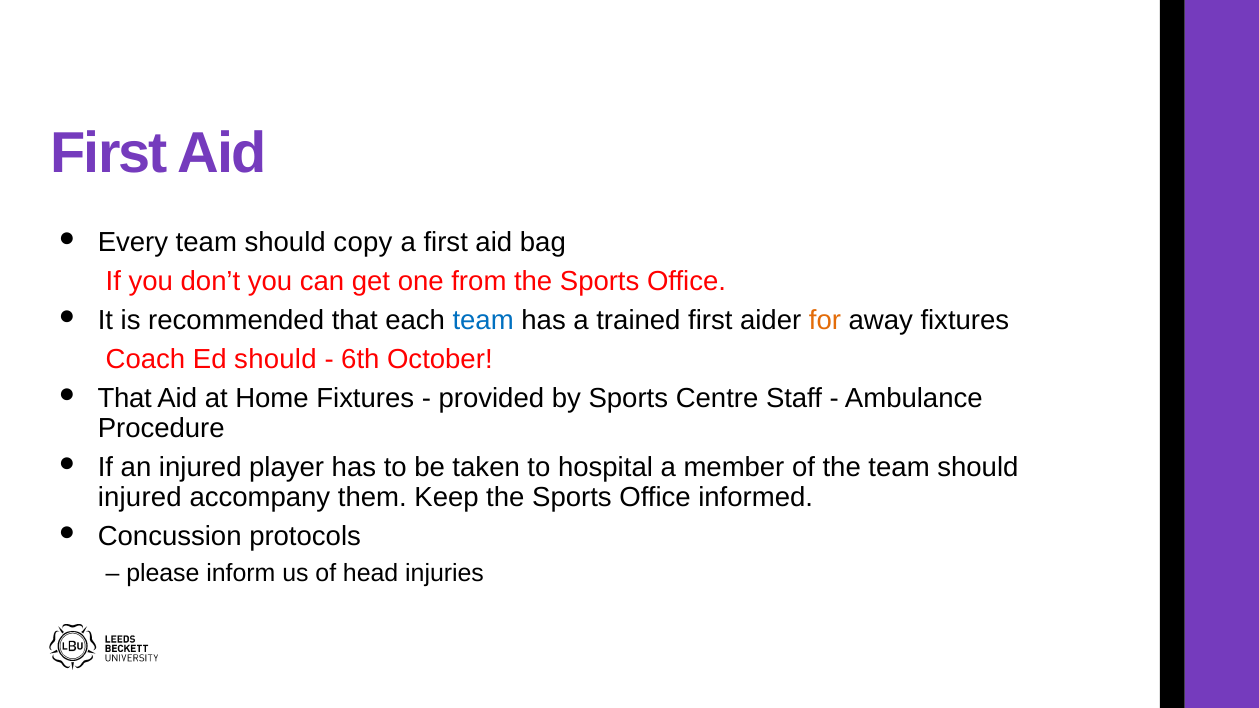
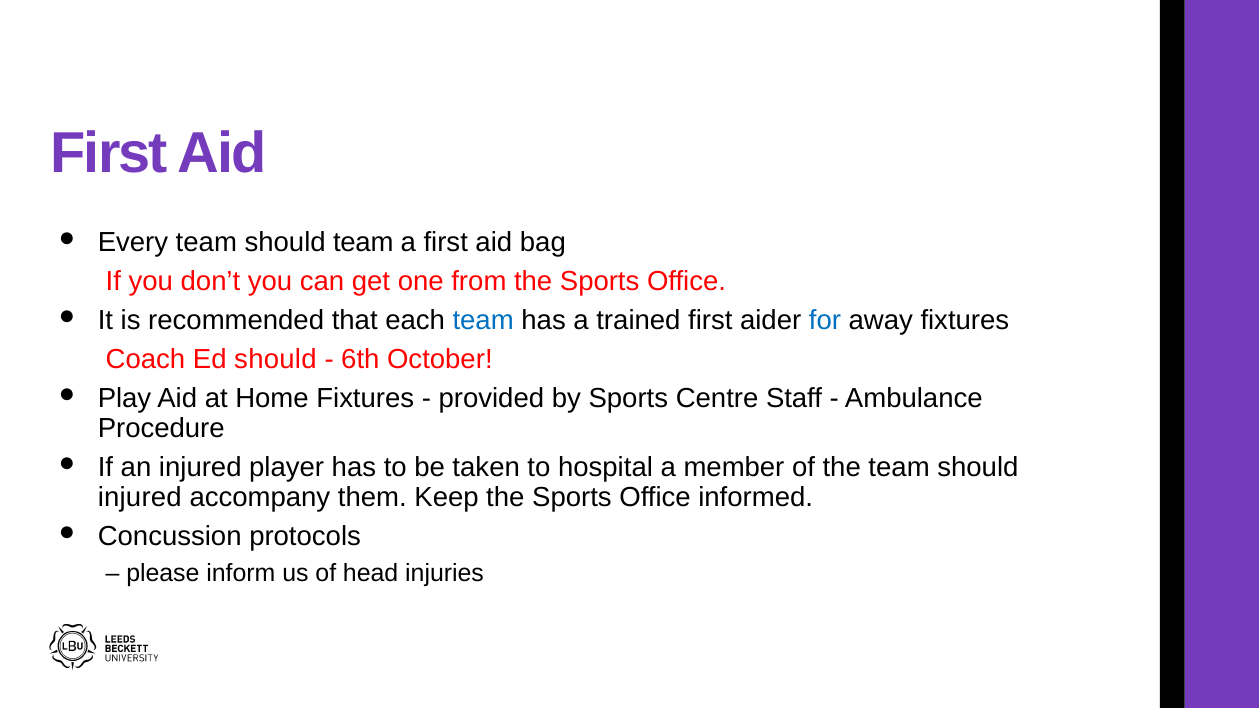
should copy: copy -> team
for colour: orange -> blue
That at (125, 399): That -> Play
